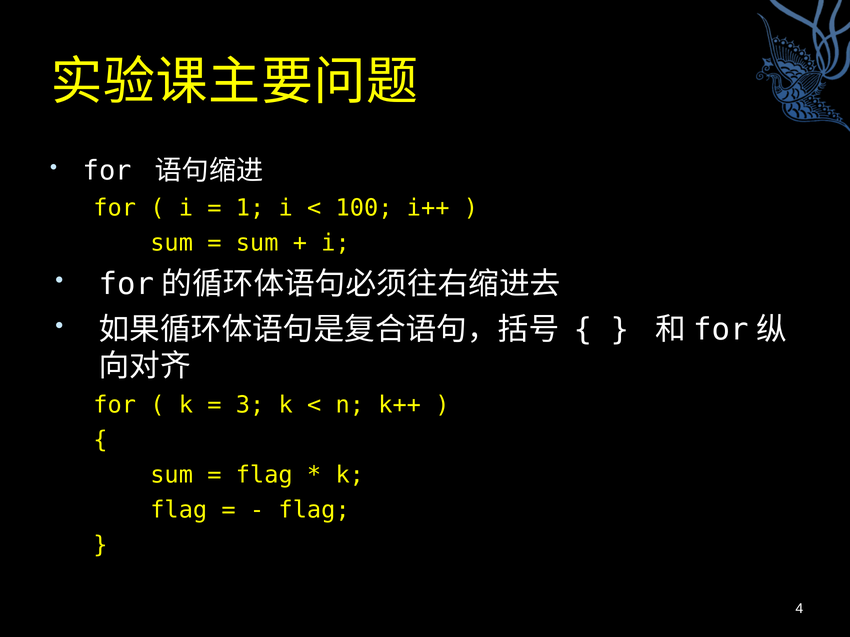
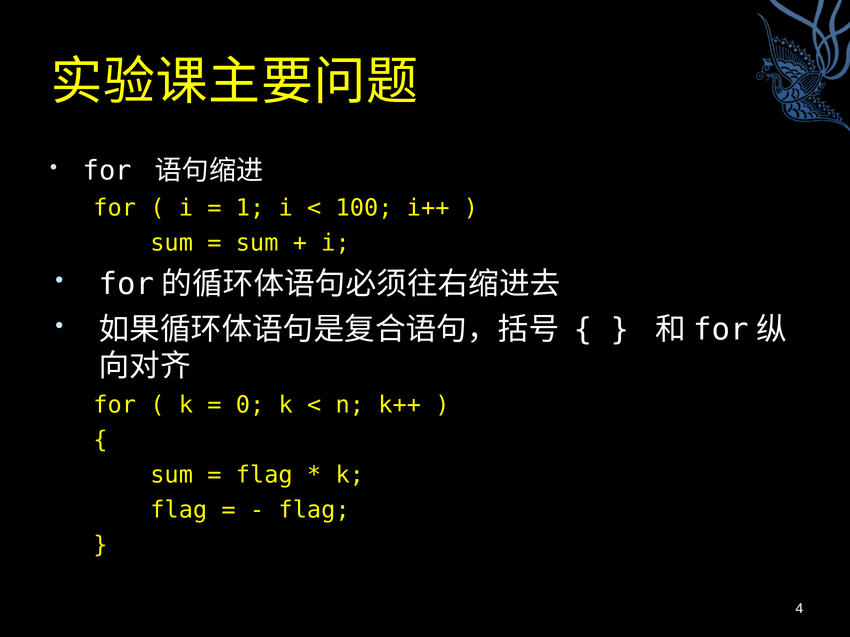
3: 3 -> 0
